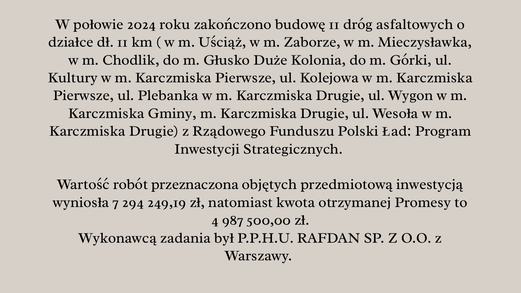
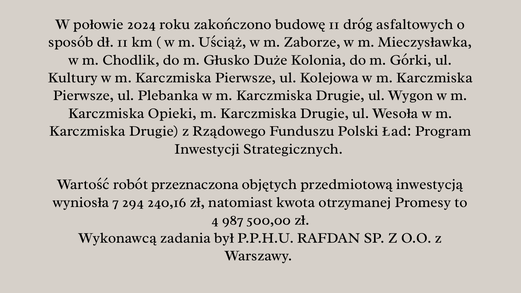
działce: działce -> sposób
Gminy: Gminy -> Opieki
249,19: 249,19 -> 240,16
